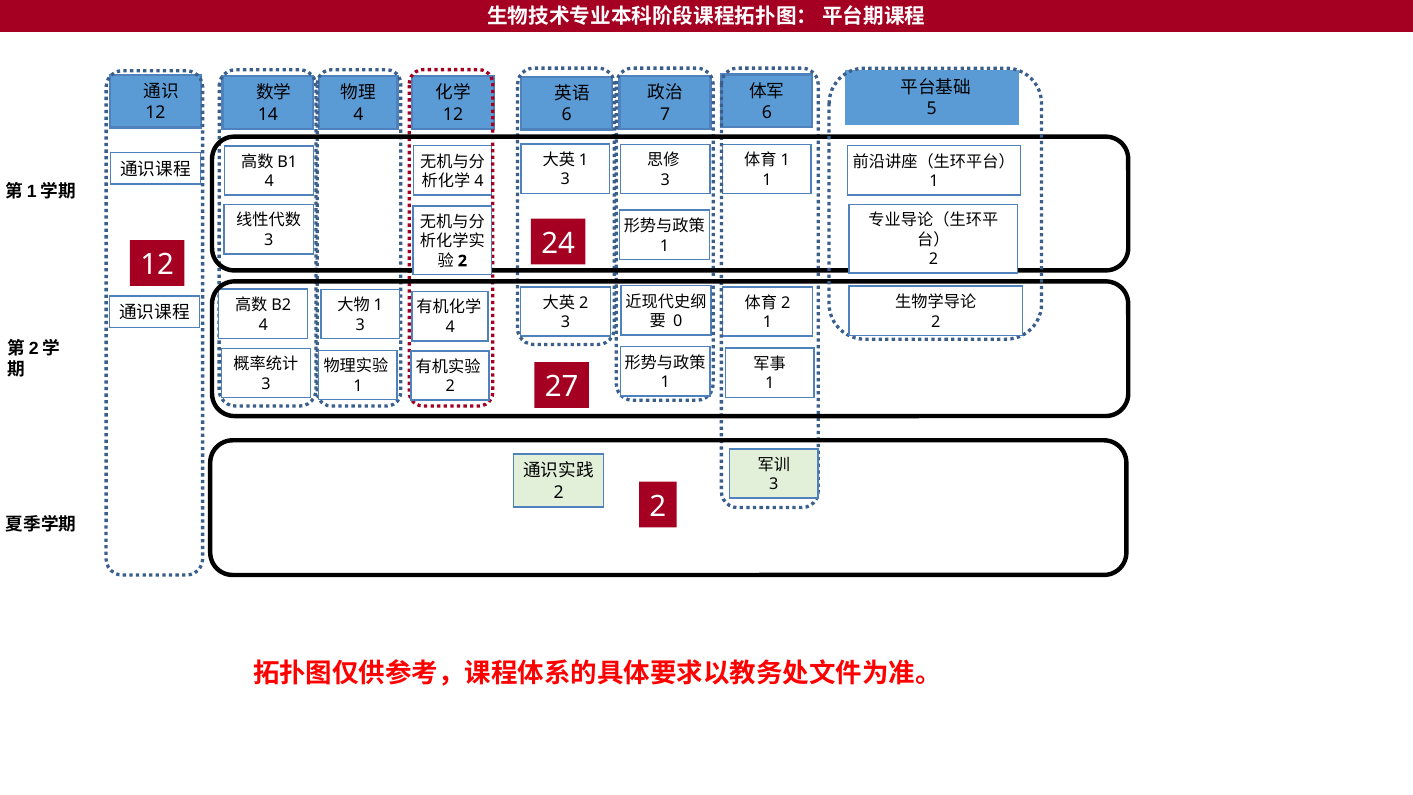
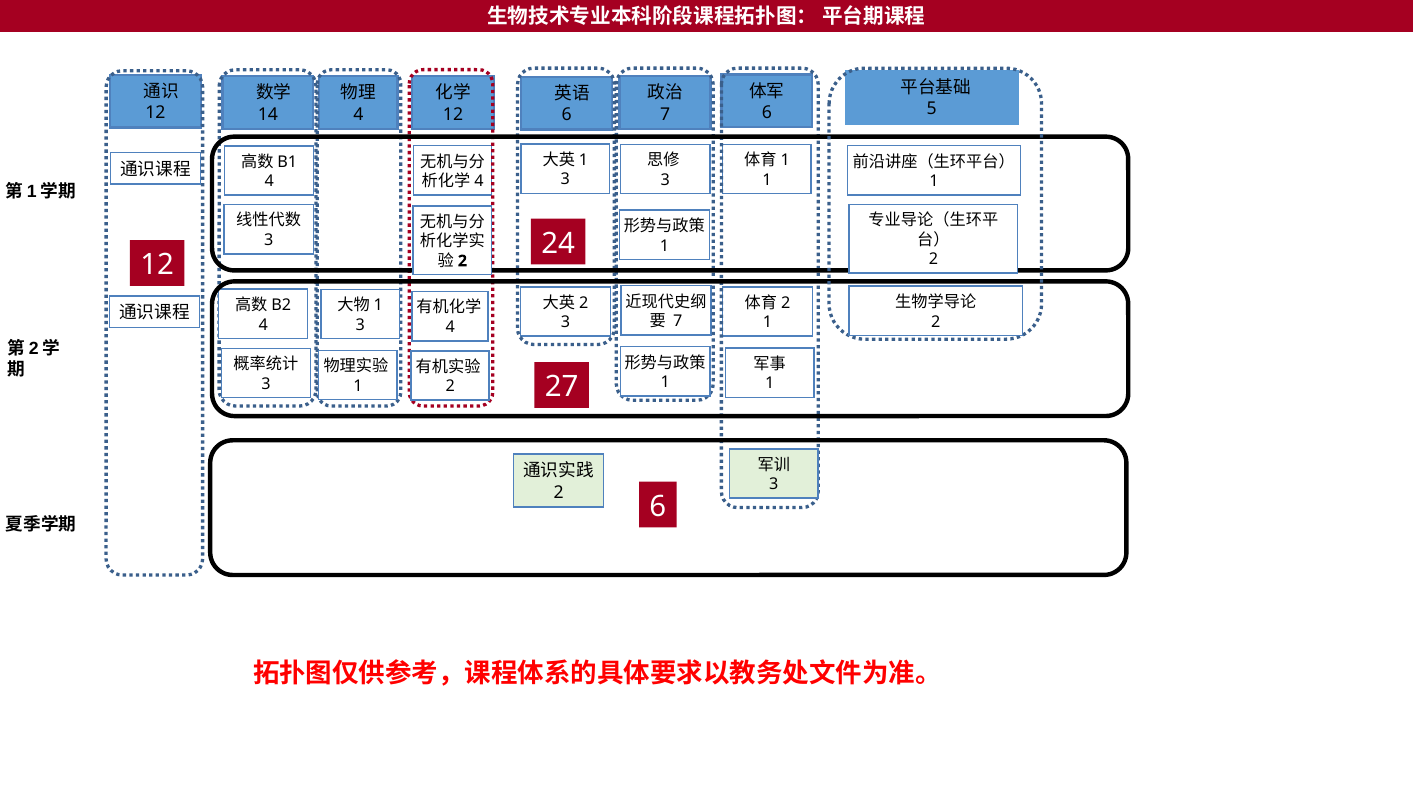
0 at (678, 321): 0 -> 7
2 at (658, 507): 2 -> 6
